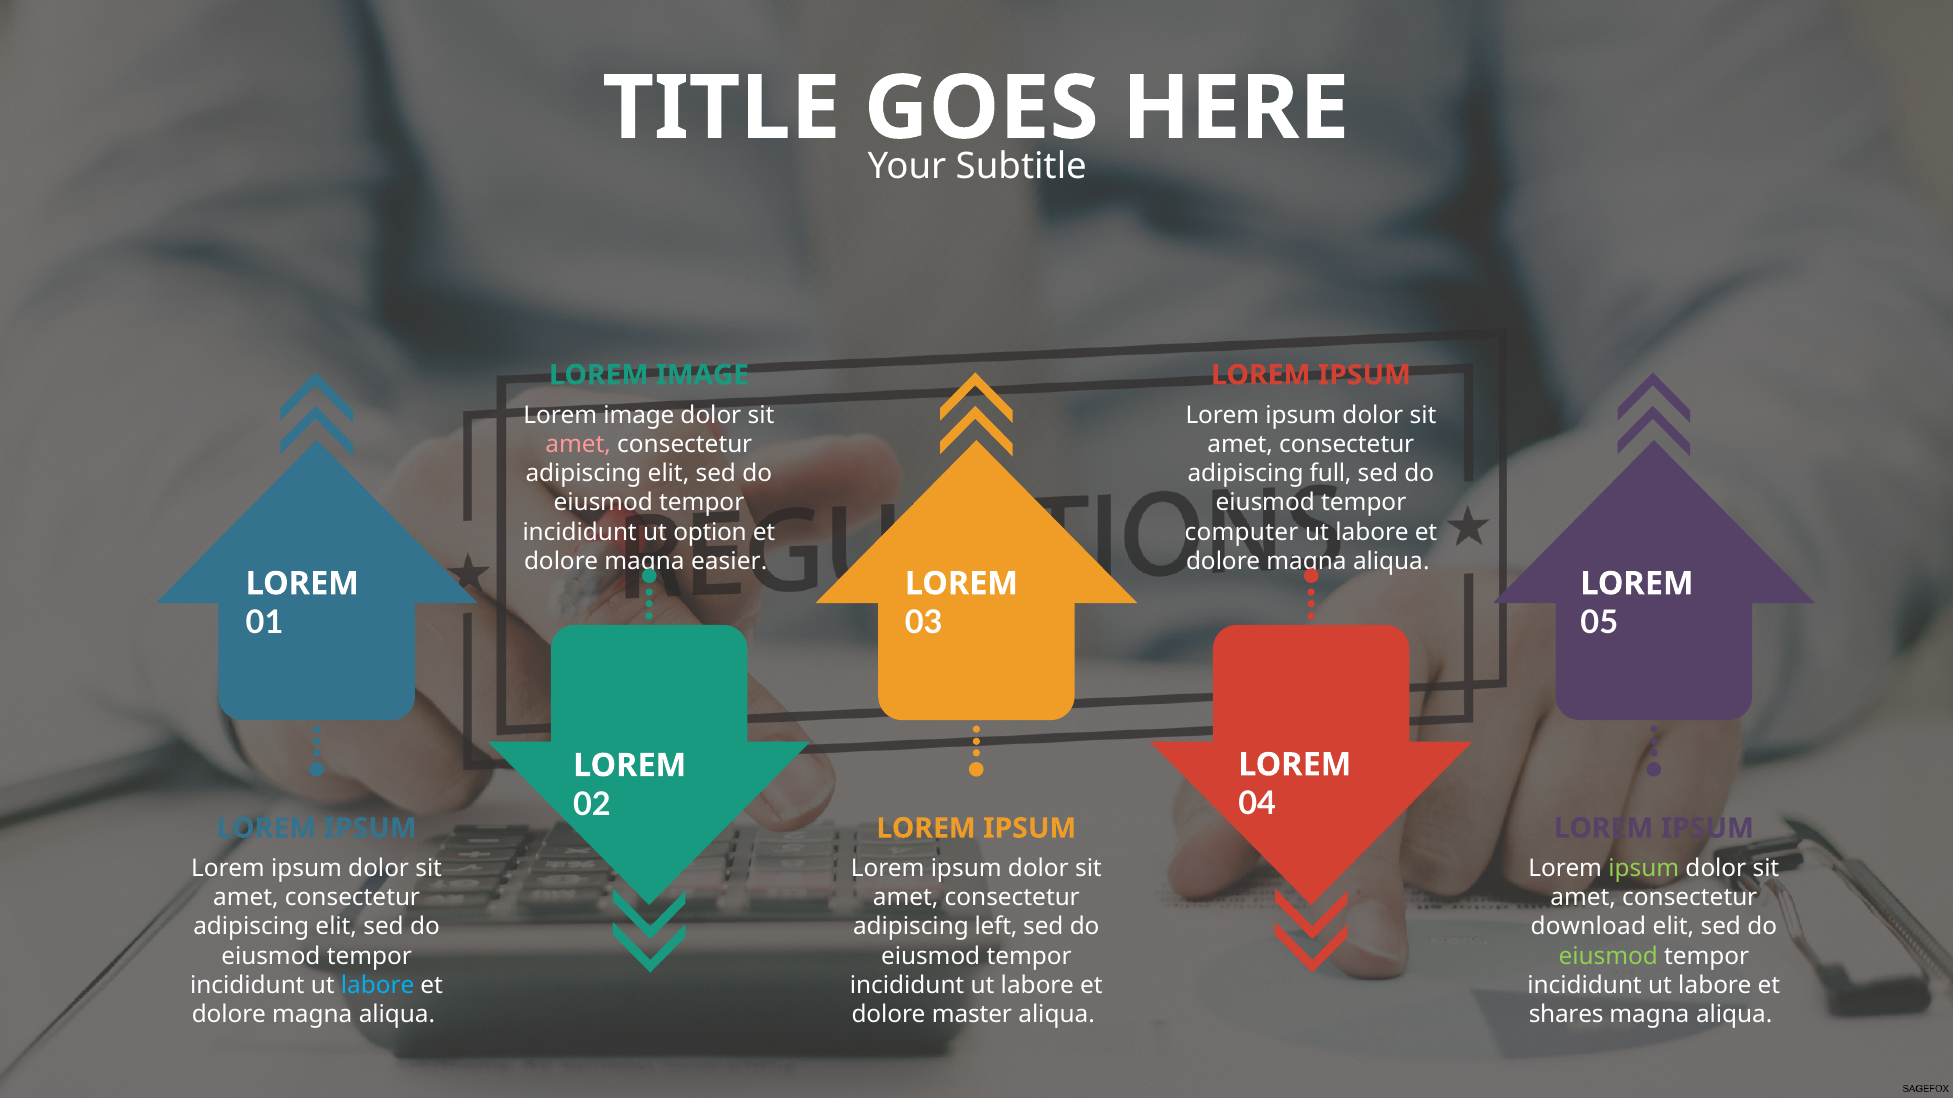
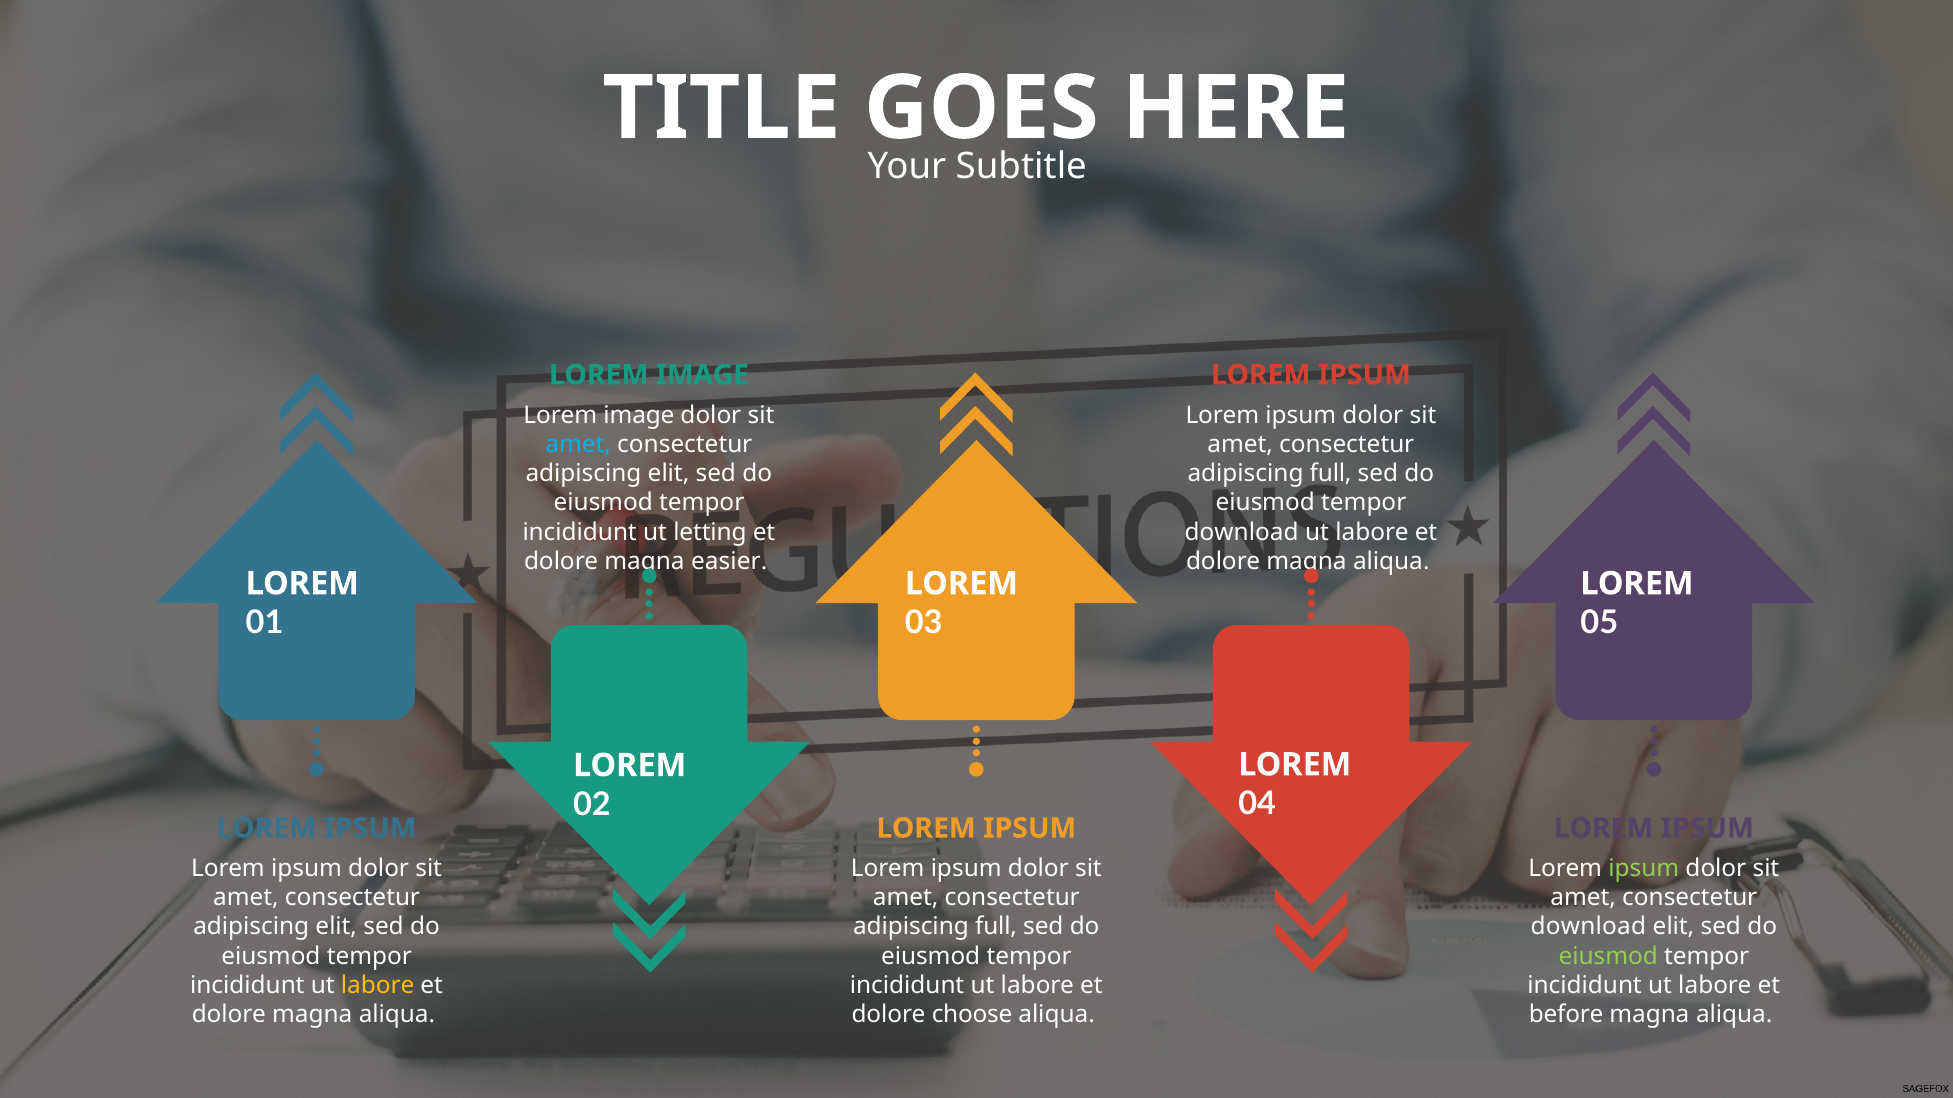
amet at (578, 444) colour: pink -> light blue
option: option -> letting
computer at (1242, 532): computer -> download
left at (996, 927): left -> full
labore at (378, 986) colour: light blue -> yellow
master: master -> choose
shares: shares -> before
